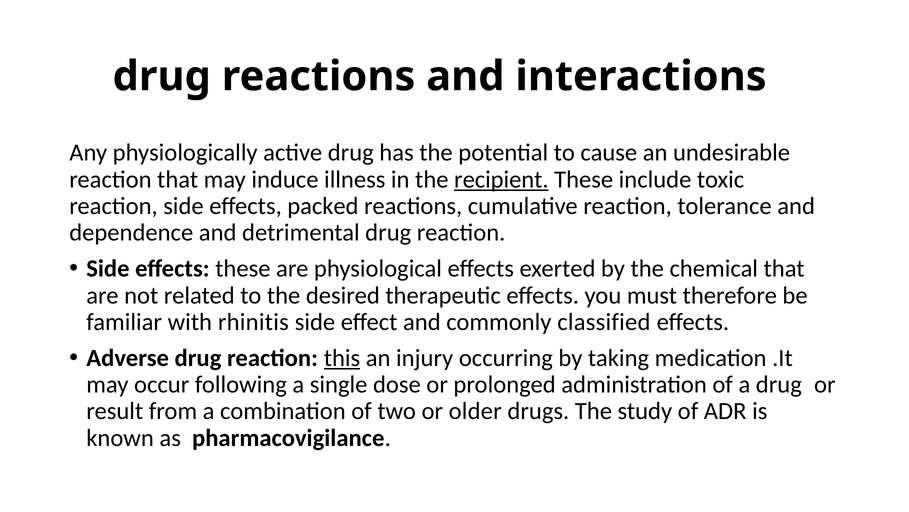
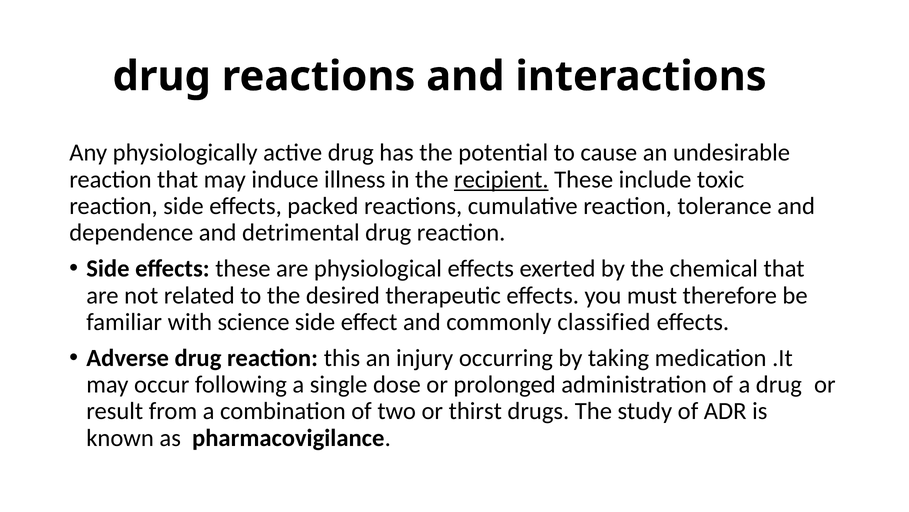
rhinitis: rhinitis -> science
this underline: present -> none
older: older -> thirst
